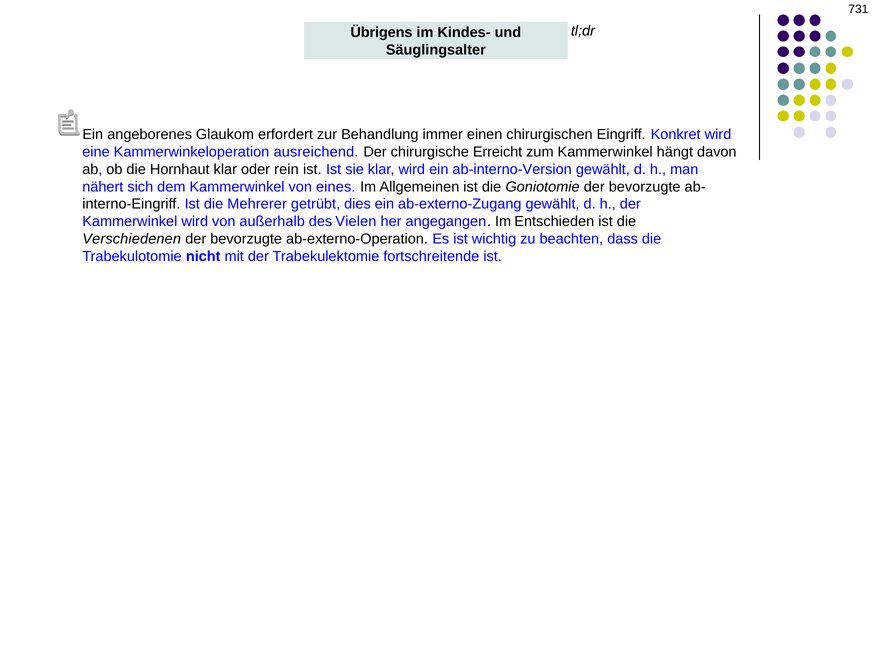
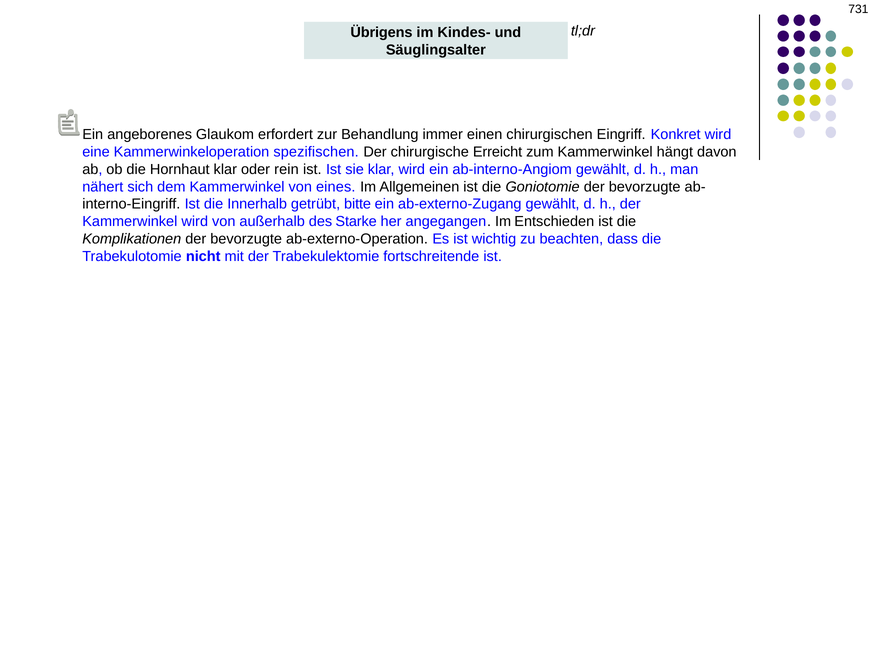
ausreichend: ausreichend -> spezifischen
ab-interno-Version: ab-interno-Version -> ab-interno-Angiom
Mehrerer: Mehrerer -> Innerhalb
dies: dies -> bitte
Vielen: Vielen -> Starke
Verschiedenen: Verschiedenen -> Komplikationen
